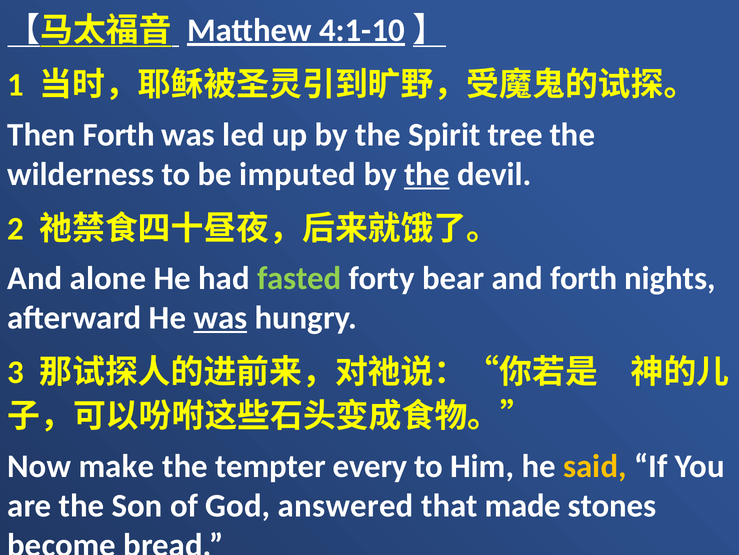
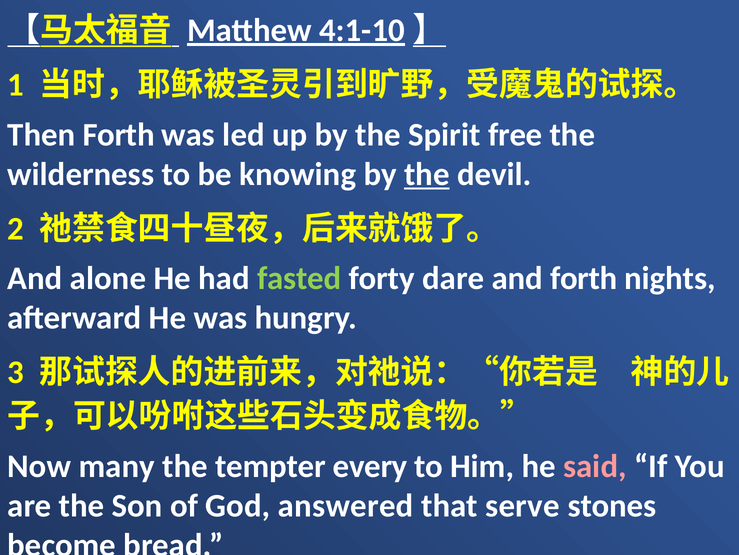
tree: tree -> free
imputed: imputed -> knowing
bear: bear -> dare
was at (221, 317) underline: present -> none
make: make -> many
said colour: yellow -> pink
made: made -> serve
